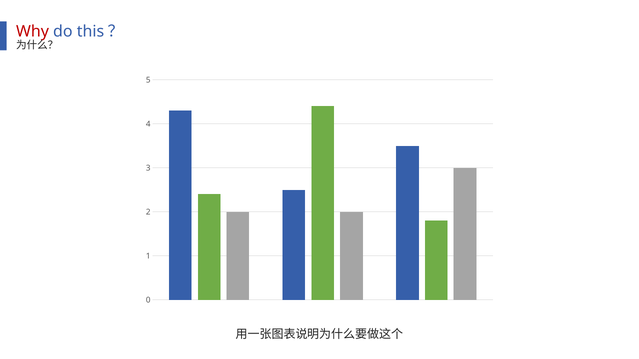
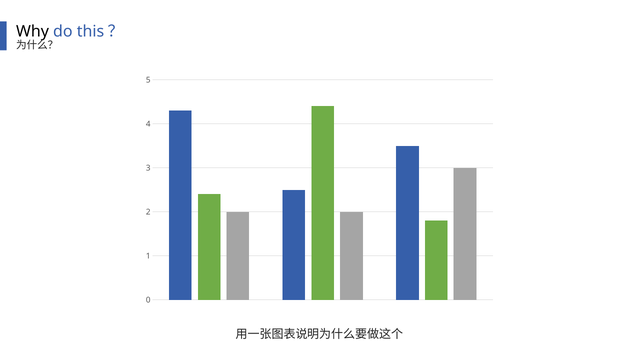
Why colour: red -> black
